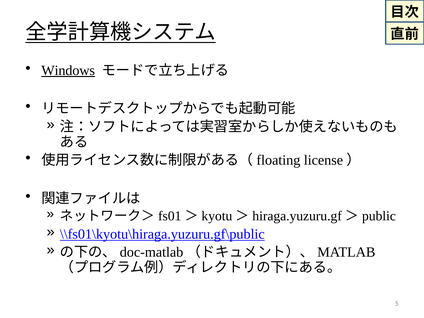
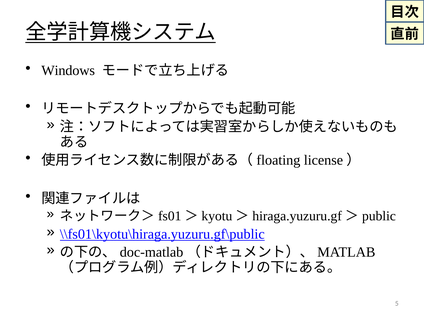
Windows underline: present -> none
